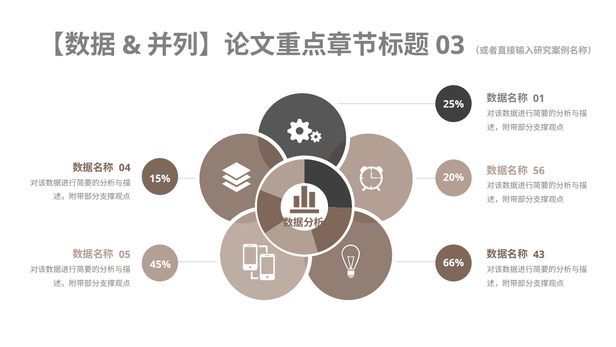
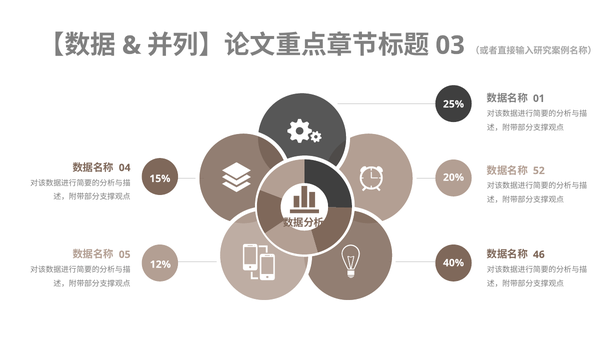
56: 56 -> 52
43: 43 -> 46
66%: 66% -> 40%
45%: 45% -> 12%
